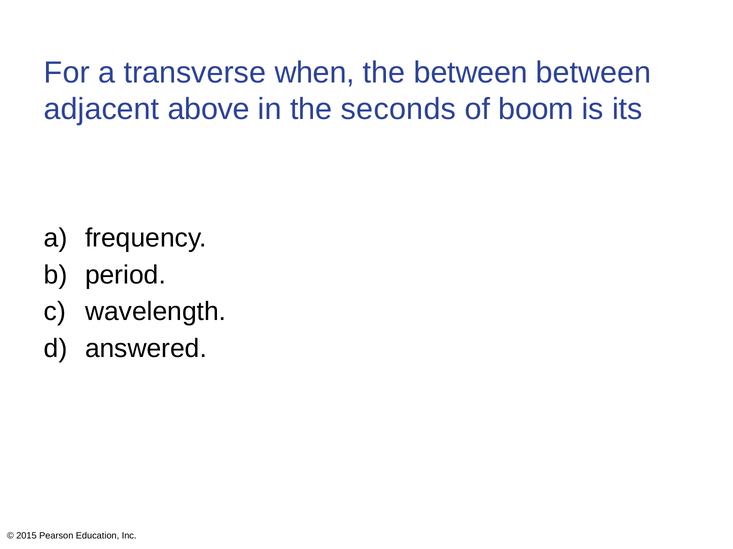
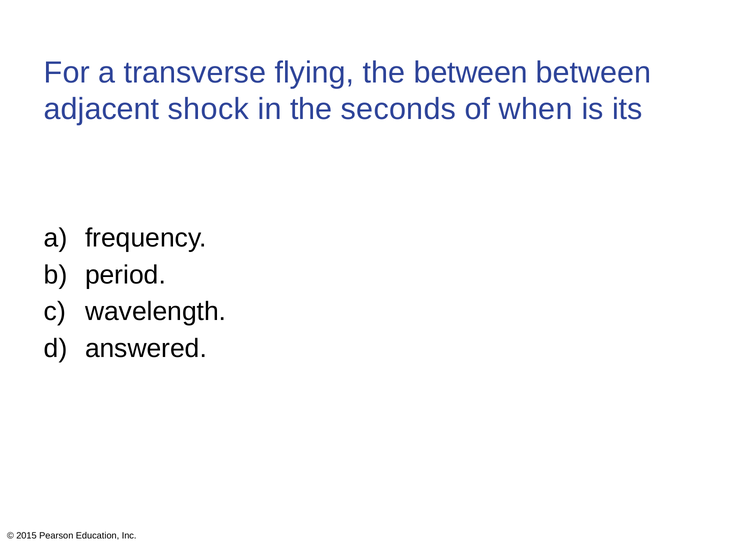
when: when -> flying
above: above -> shock
boom: boom -> when
